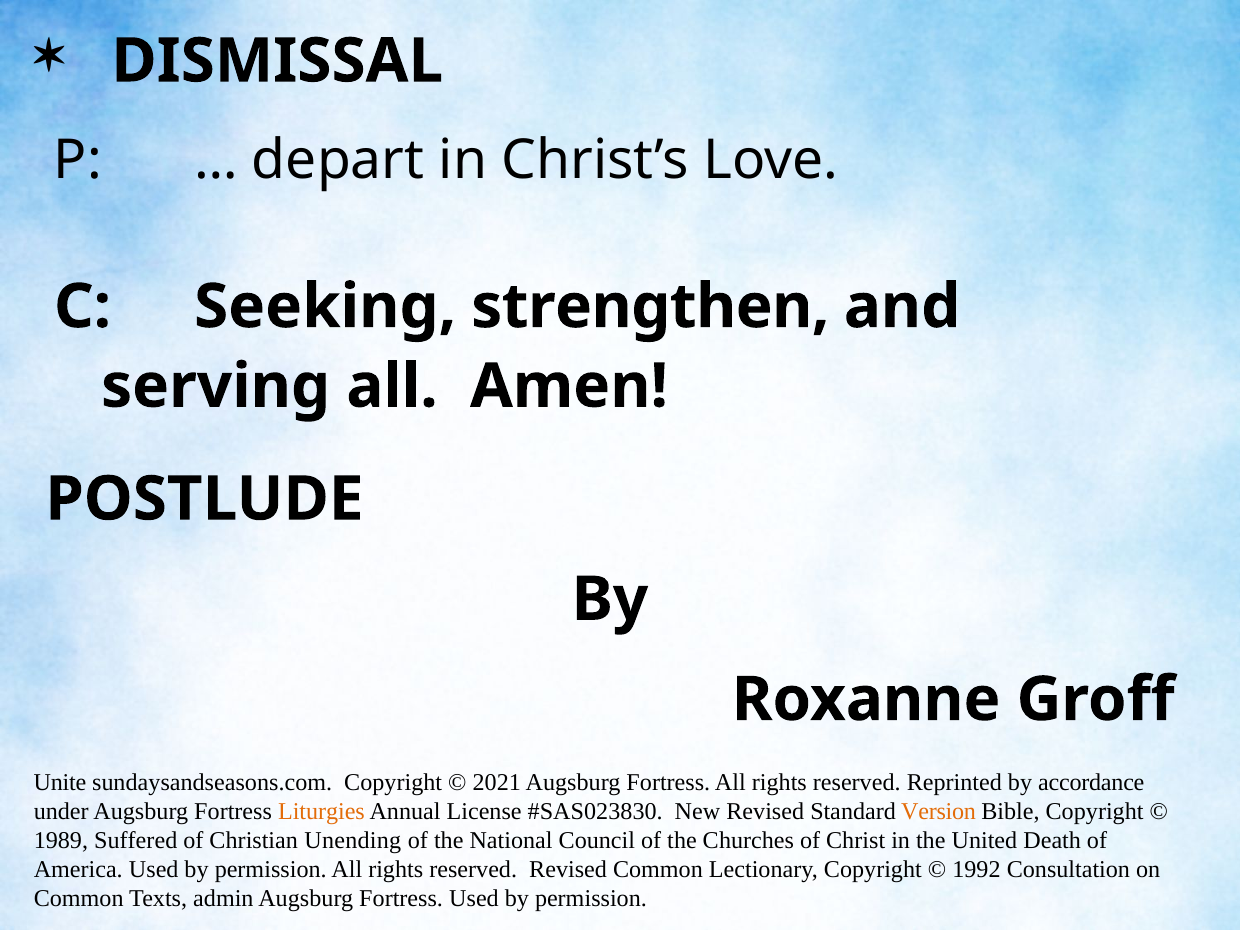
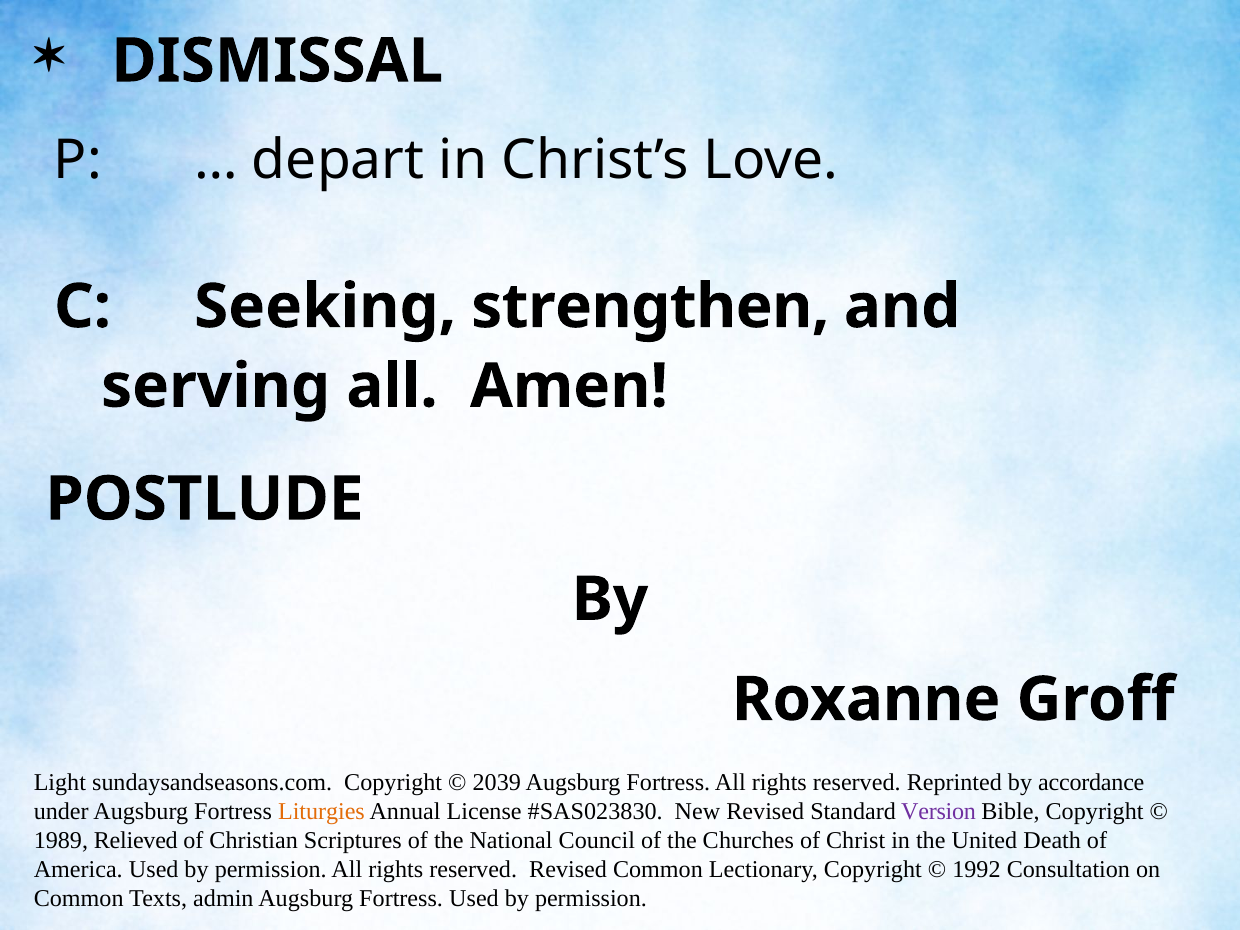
Unite: Unite -> Light
2021: 2021 -> 2039
Version colour: orange -> purple
Suffered: Suffered -> Relieved
Unending: Unending -> Scriptures
